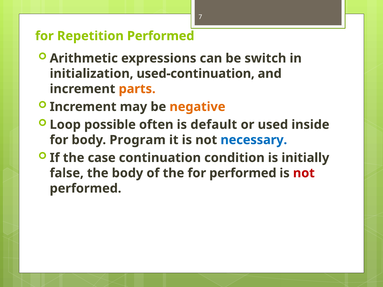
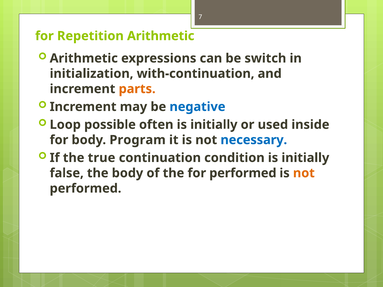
Repetition Performed: Performed -> Arithmetic
used-continuation: used-continuation -> with-continuation
negative colour: orange -> blue
often is default: default -> initially
case: case -> true
not at (304, 173) colour: red -> orange
